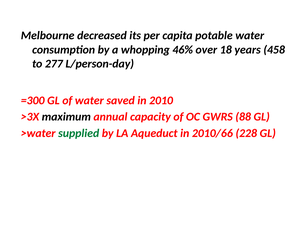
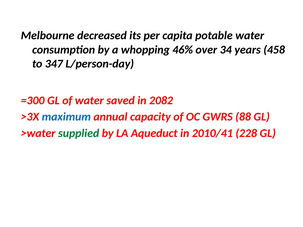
18: 18 -> 34
277: 277 -> 347
2010: 2010 -> 2082
maximum colour: black -> blue
2010/66: 2010/66 -> 2010/41
